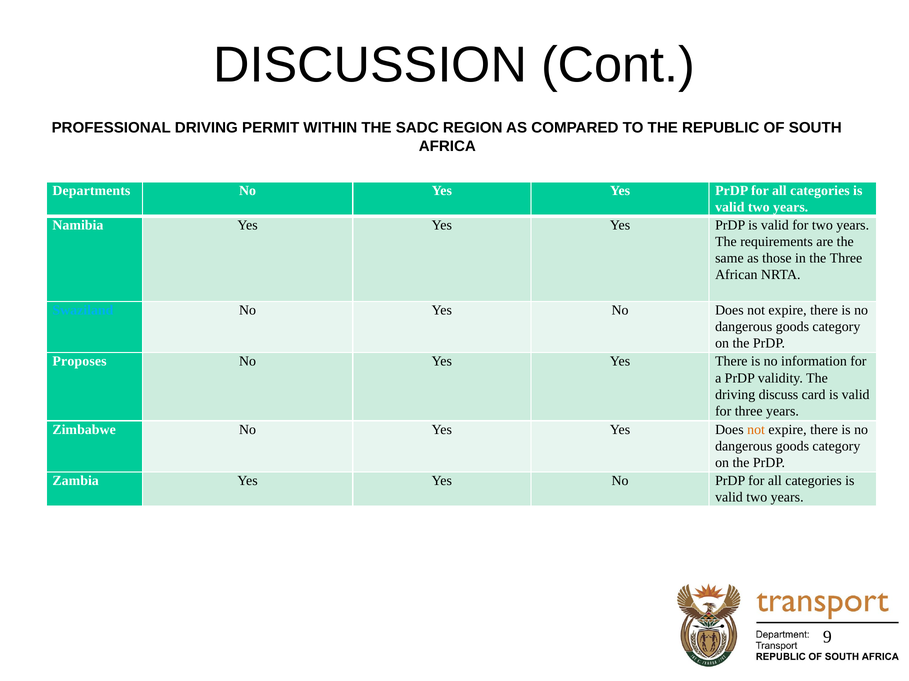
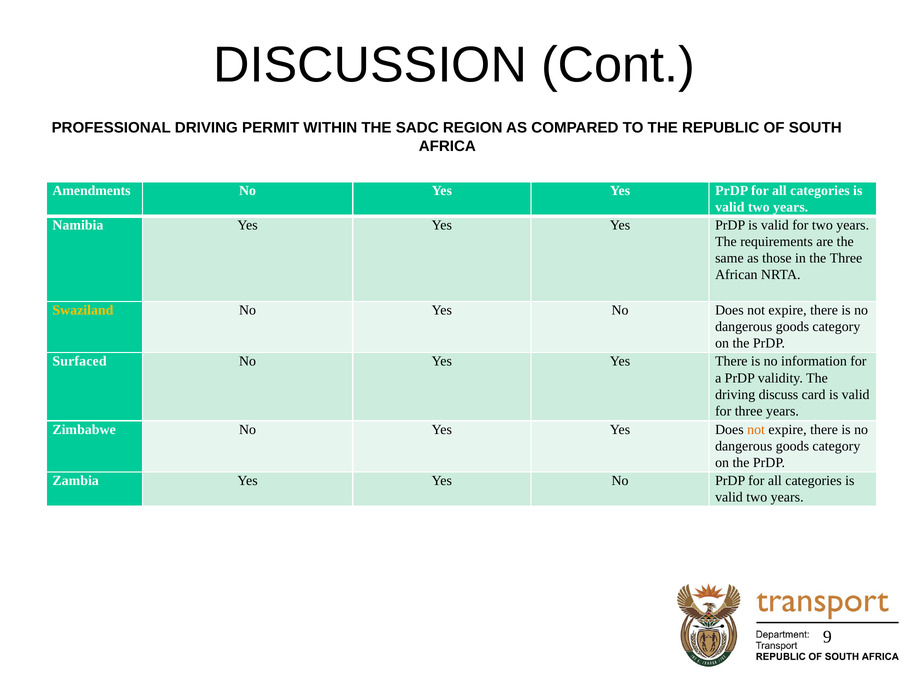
Departments: Departments -> Amendments
Swaziland colour: light blue -> yellow
Proposes: Proposes -> Surfaced
